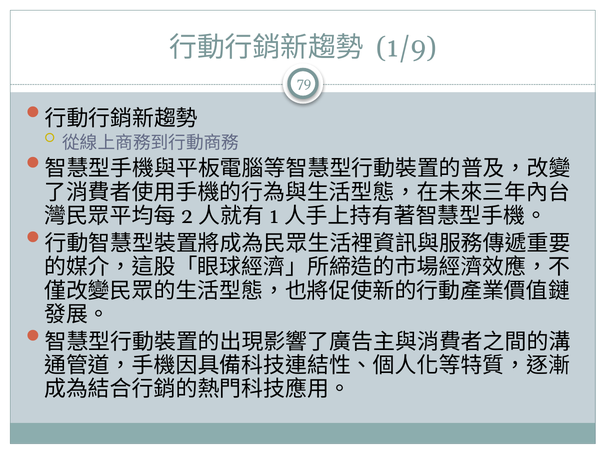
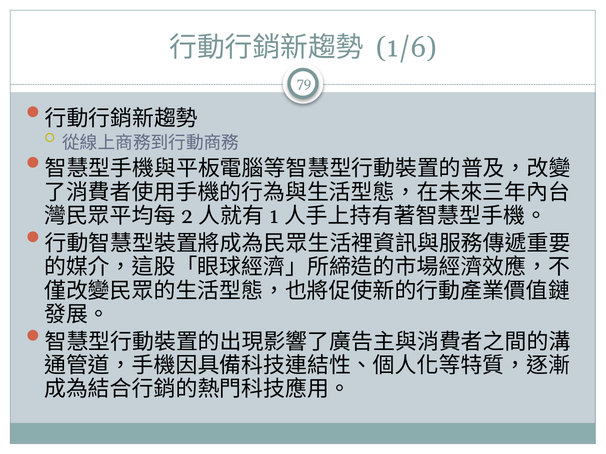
1/9: 1/9 -> 1/6
